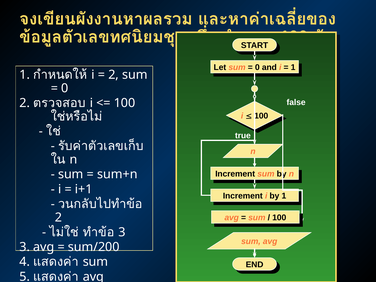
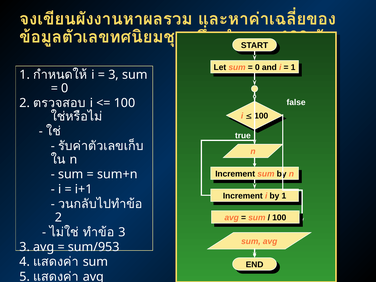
2 at (114, 75): 2 -> 3
sum/200: sum/200 -> sum/953
